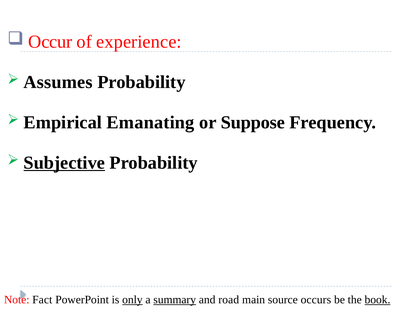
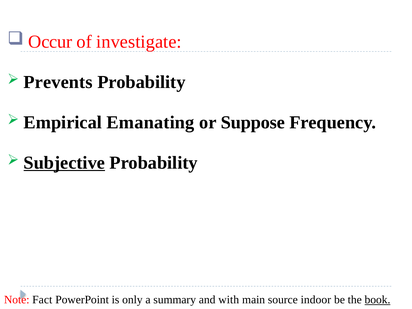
experience: experience -> investigate
Assumes: Assumes -> Prevents
only underline: present -> none
summary underline: present -> none
road: road -> with
occurs: occurs -> indoor
